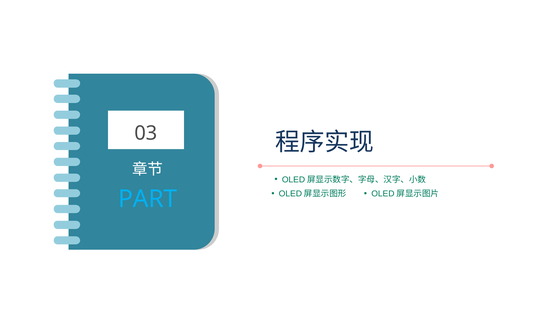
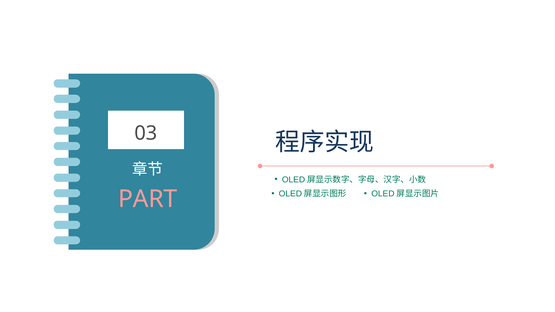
PART colour: light blue -> pink
